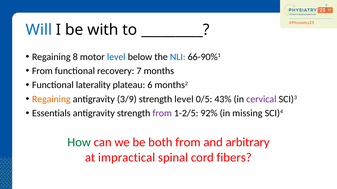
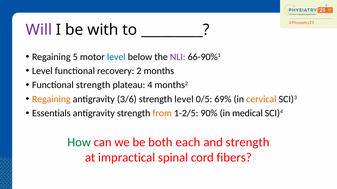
Will colour: blue -> purple
8: 8 -> 5
NLI colour: blue -> purple
From at (42, 71): From -> Level
7: 7 -> 2
Functional laterality: laterality -> strength
6: 6 -> 4
3/9: 3/9 -> 3/6
43%: 43% -> 69%
cervical colour: purple -> orange
from at (162, 113) colour: purple -> orange
92%: 92% -> 90%
missing: missing -> medical
both from: from -> each
and arbitrary: arbitrary -> strength
